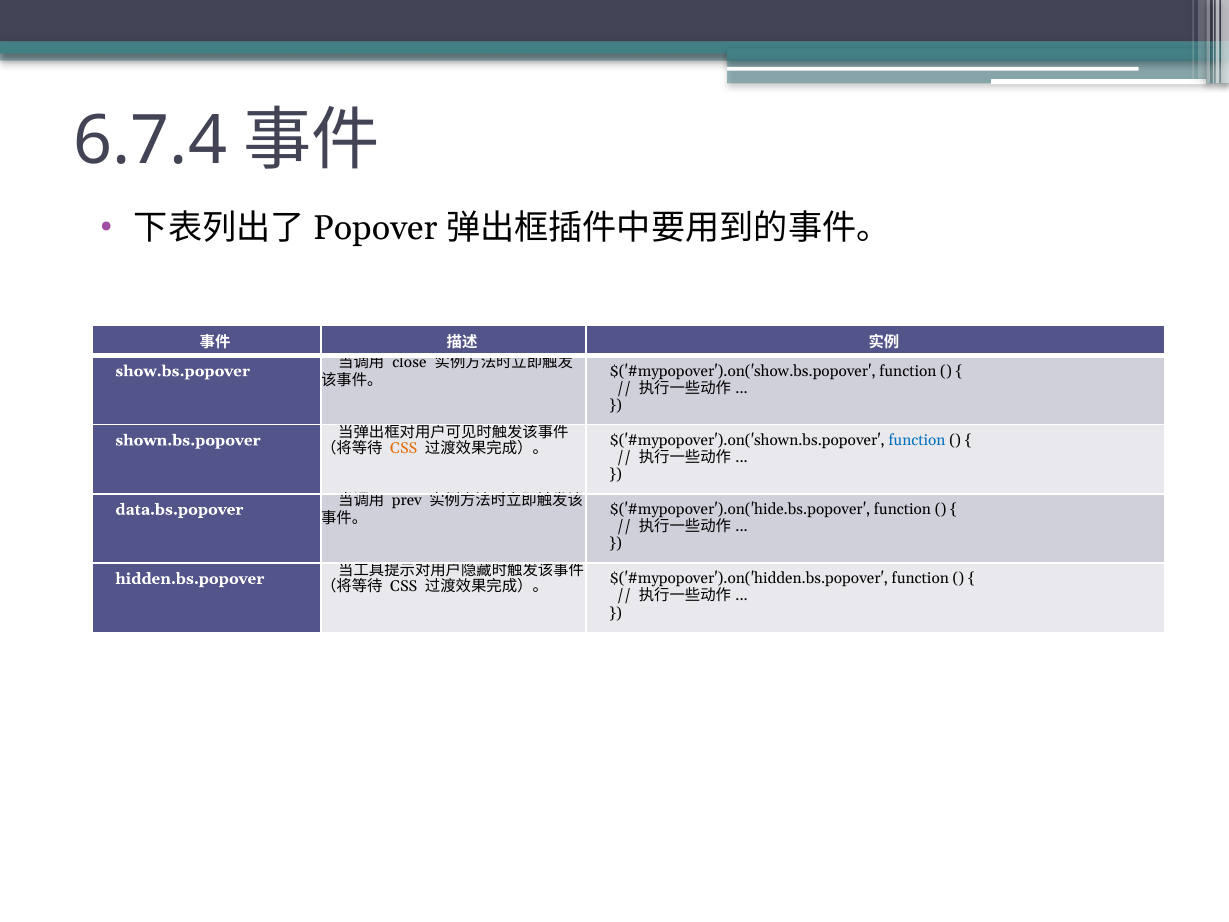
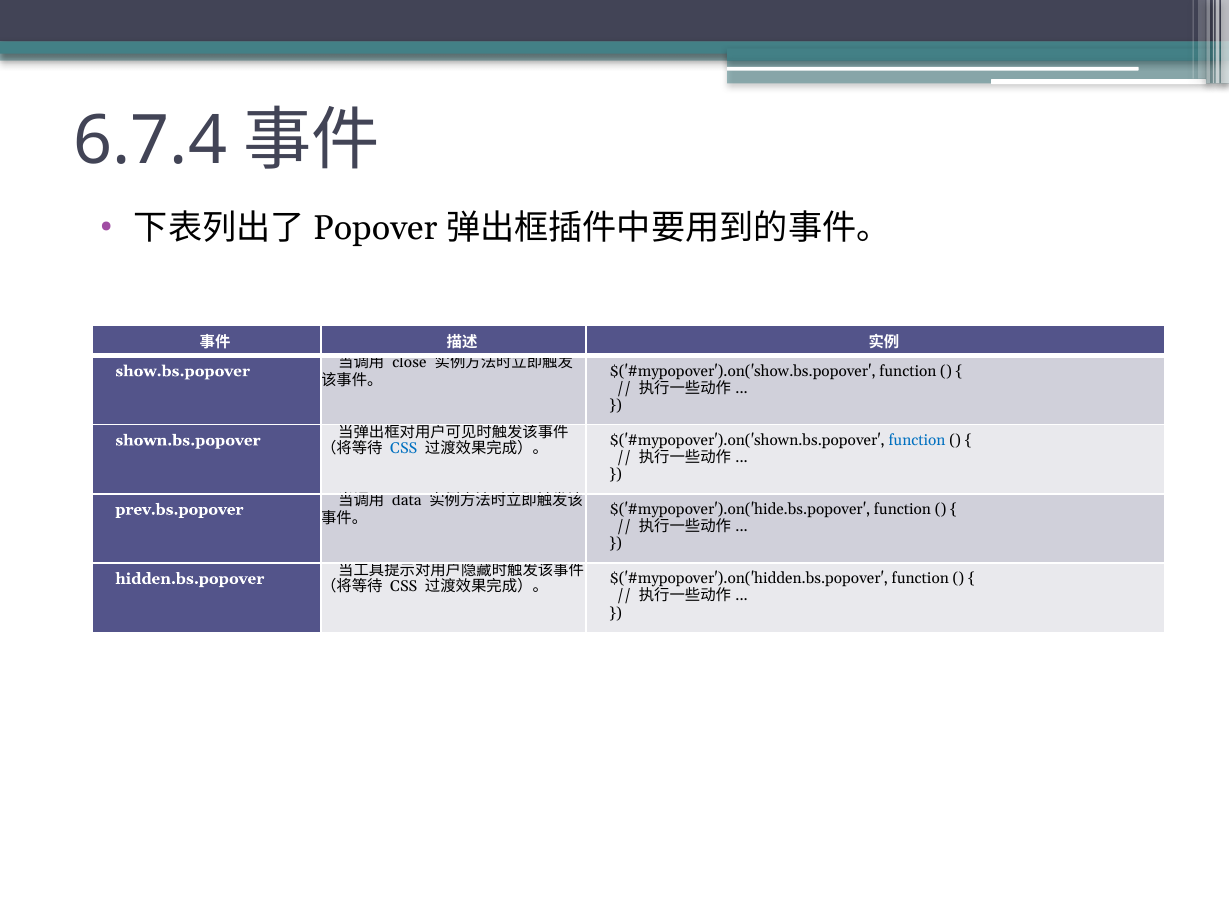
CSS at (404, 448) colour: orange -> blue
prev: prev -> data
data.bs.popover: data.bs.popover -> prev.bs.popover
